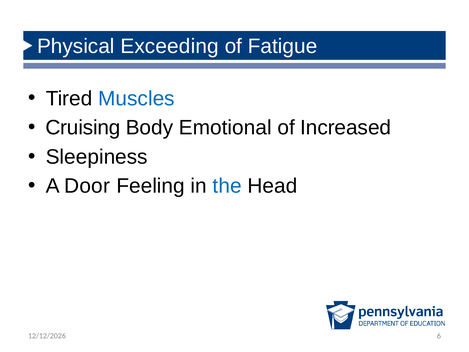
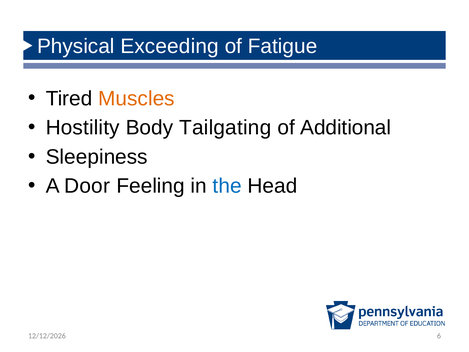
Muscles colour: blue -> orange
Cruising: Cruising -> Hostility
Emotional: Emotional -> Tailgating
Increased: Increased -> Additional
